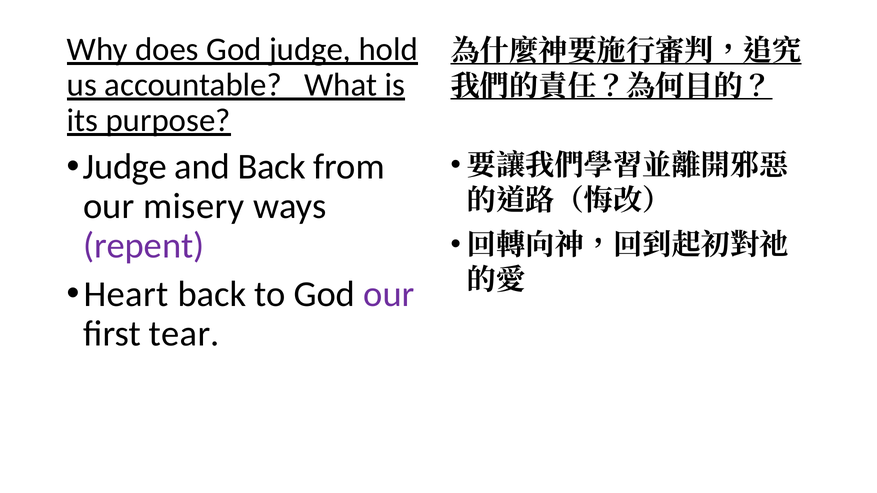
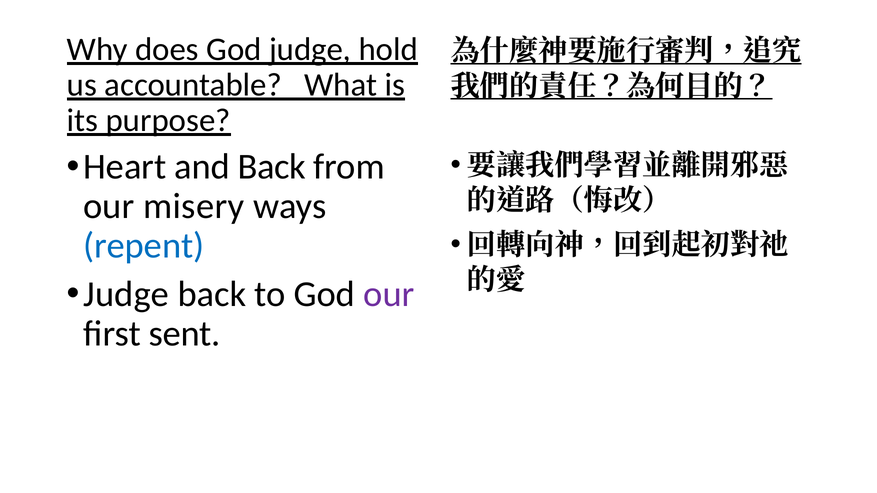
Judge at (125, 167): Judge -> Heart
repent colour: purple -> blue
Heart at (126, 294): Heart -> Judge
tear: tear -> sent
